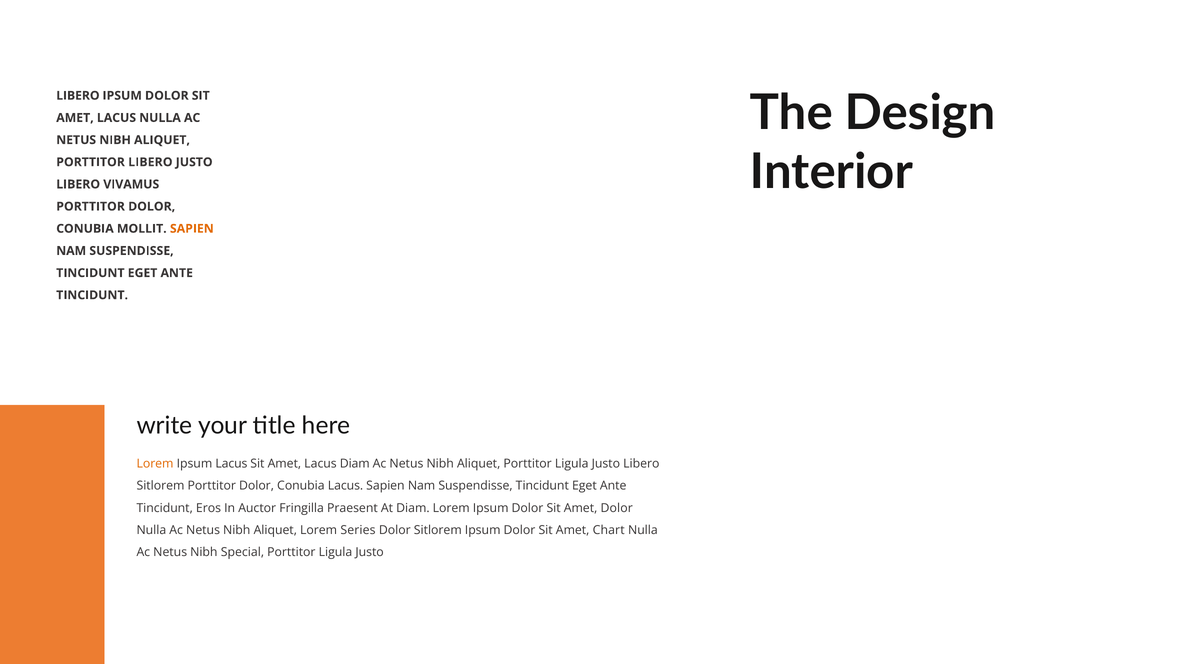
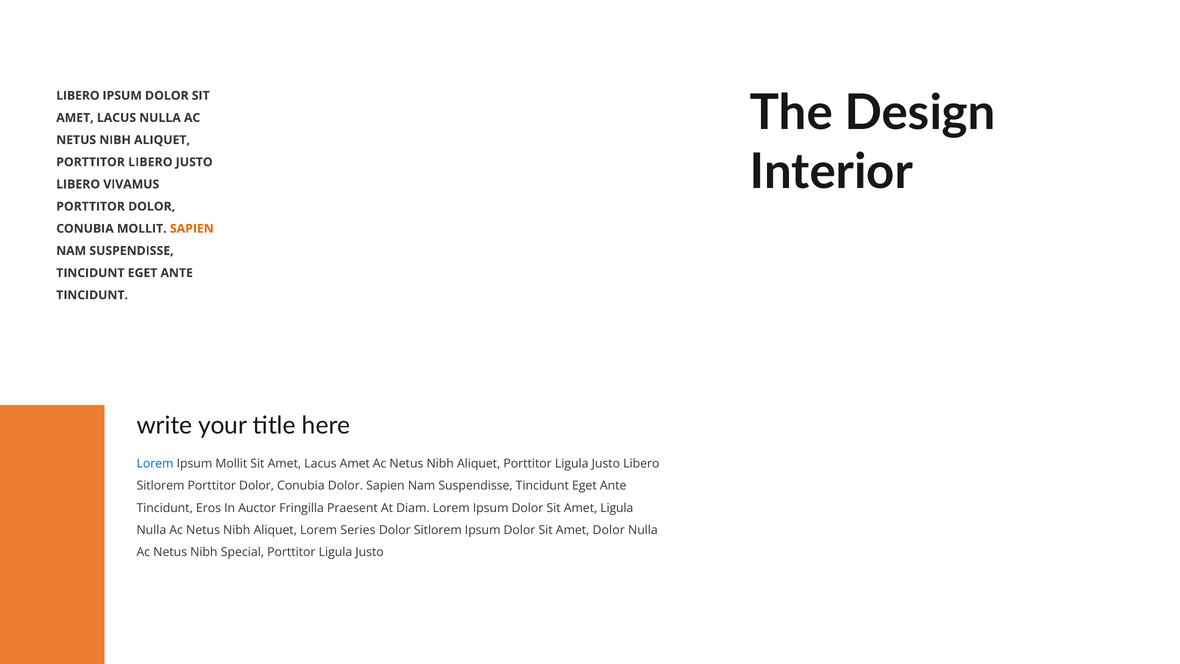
Lorem at (155, 464) colour: orange -> blue
Ipsum Lacus: Lacus -> Mollit
Lacus Diam: Diam -> Amet
Conubia Lacus: Lacus -> Dolor
Amet Dolor: Dolor -> Ligula
Amet Chart: Chart -> Dolor
